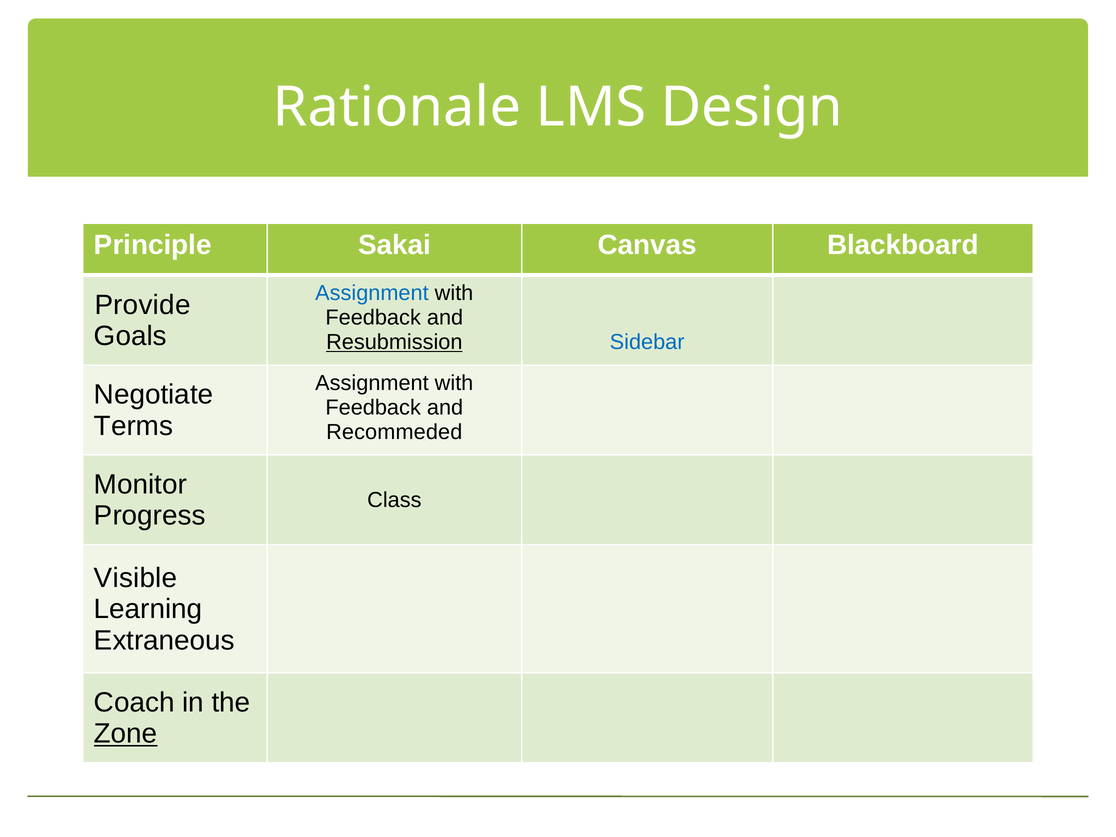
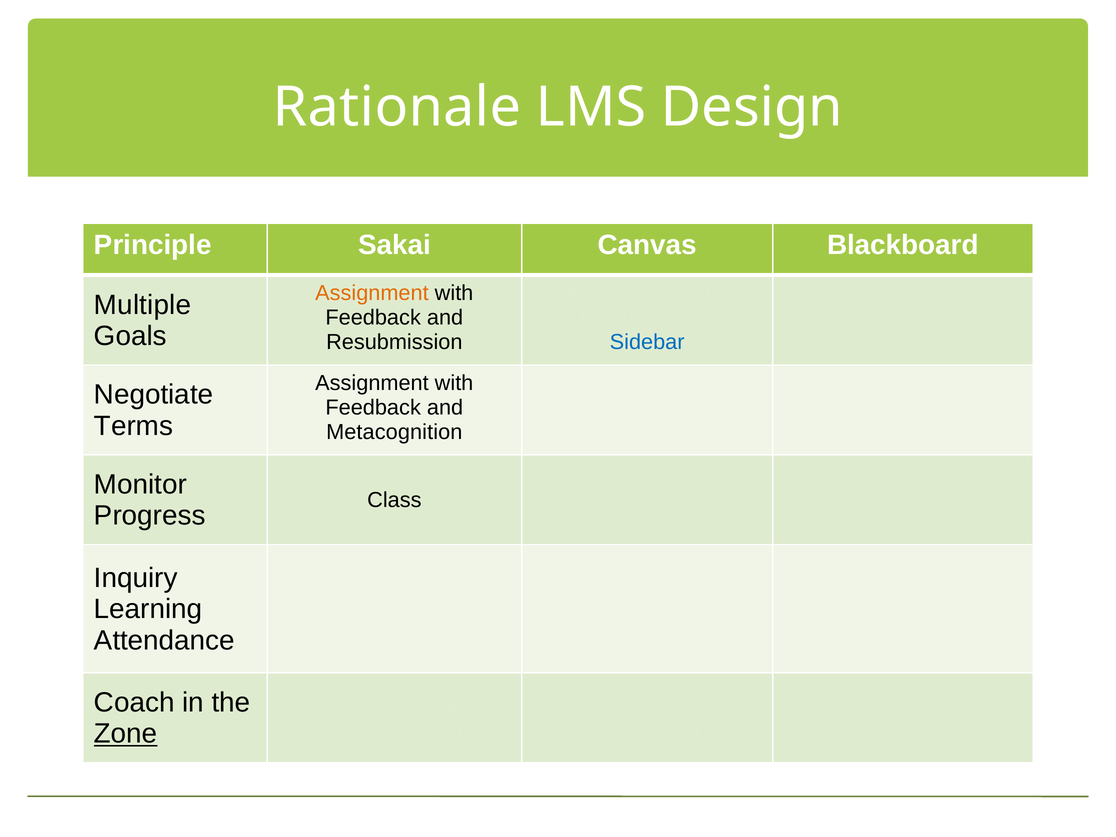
Assignment at (372, 293) colour: blue -> orange
Provide: Provide -> Multiple
Resubmission at (394, 342) underline: present -> none
Recommeded: Recommeded -> Metacognition
Visible: Visible -> Inquiry
Extraneous: Extraneous -> Attendance
